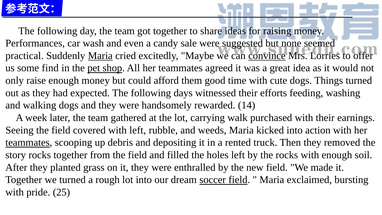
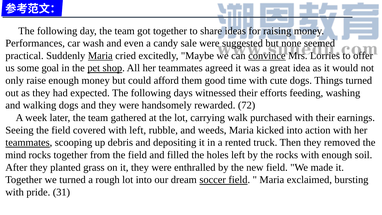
find: find -> goal
14: 14 -> 72
story: story -> mind
25: 25 -> 31
